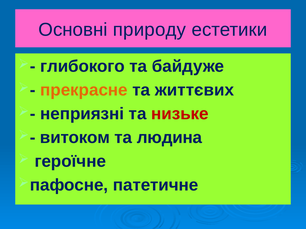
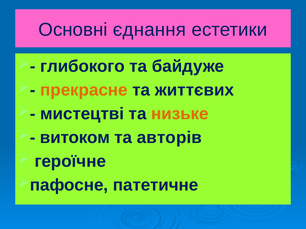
природу: природу -> єднання
неприязні: неприязні -> мистецтві
низьке colour: red -> orange
людина: людина -> авторів
